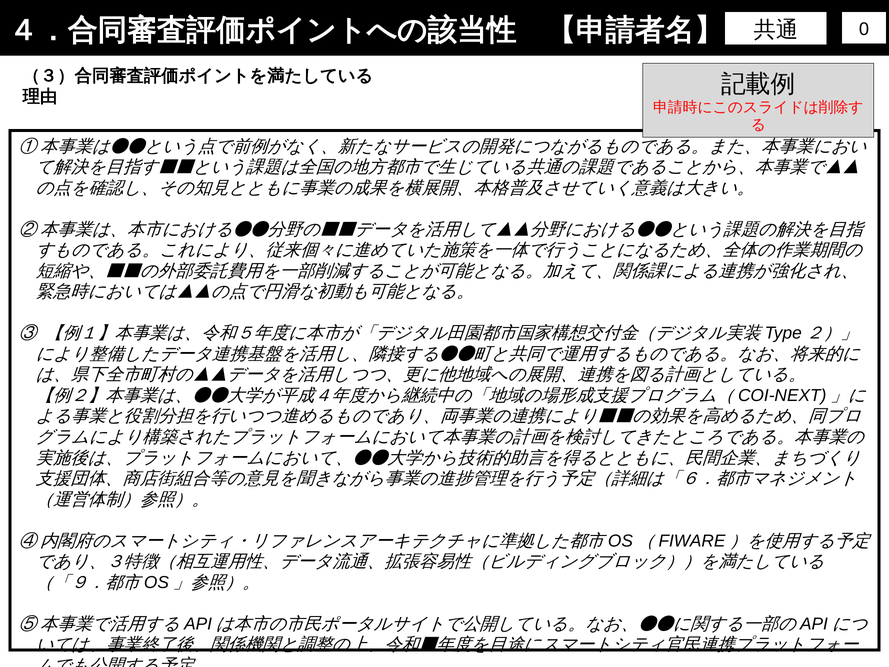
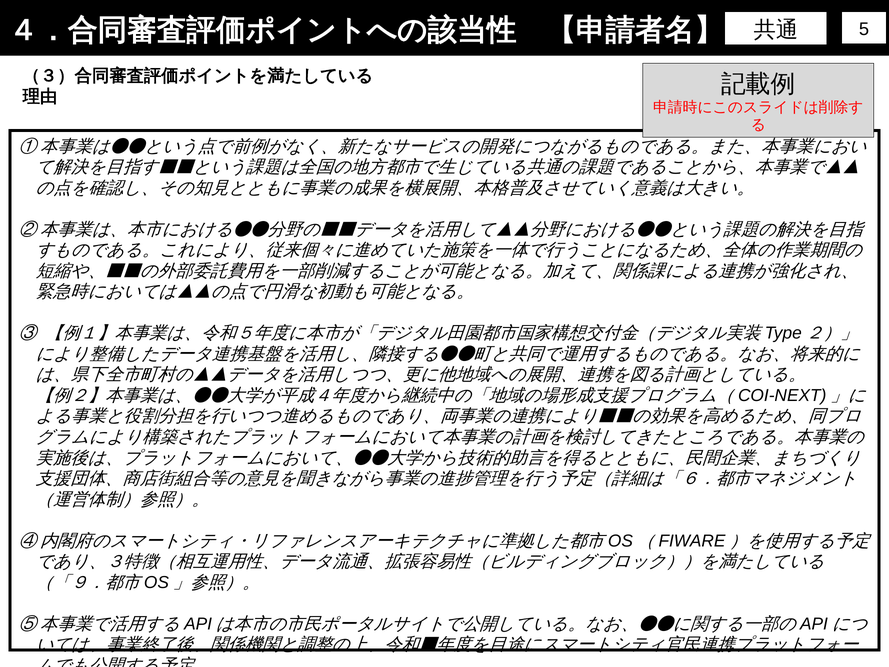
0: 0 -> 5
